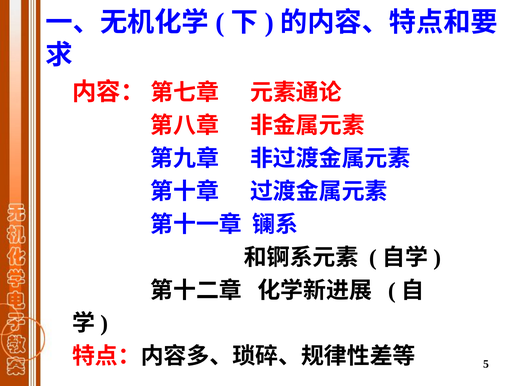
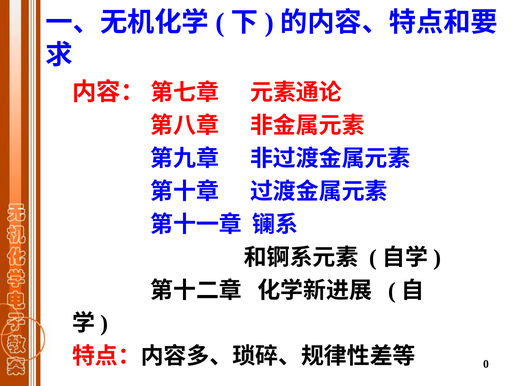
5: 5 -> 0
